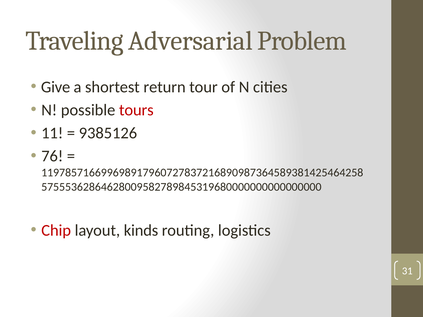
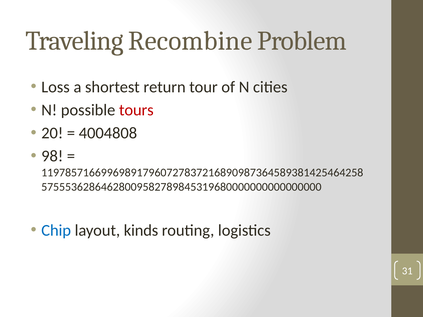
Adversarial: Adversarial -> Recombine
Give: Give -> Loss
11: 11 -> 20
9385126: 9385126 -> 4004808
76: 76 -> 98
Chip colour: red -> blue
